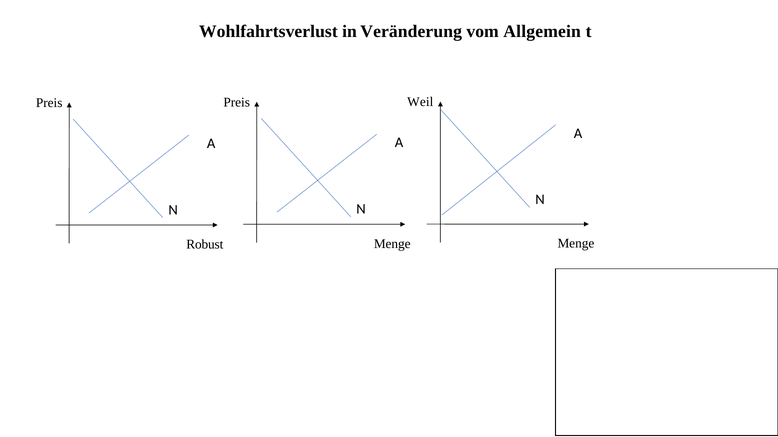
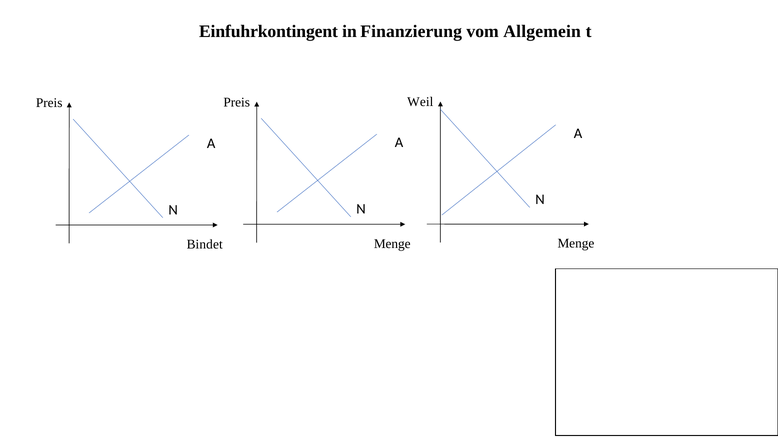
Wohlfahrtsverlust: Wohlfahrtsverlust -> Einfuhrkontingent
Veränderung: Veränderung -> Finanzierung
Robust: Robust -> Bindet
